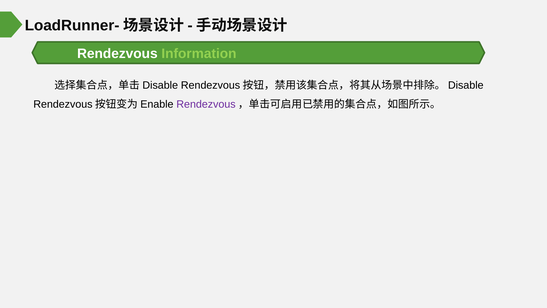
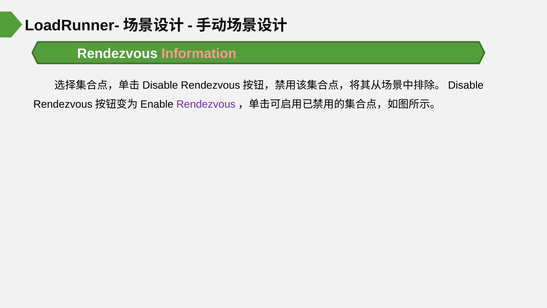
Information colour: light green -> pink
